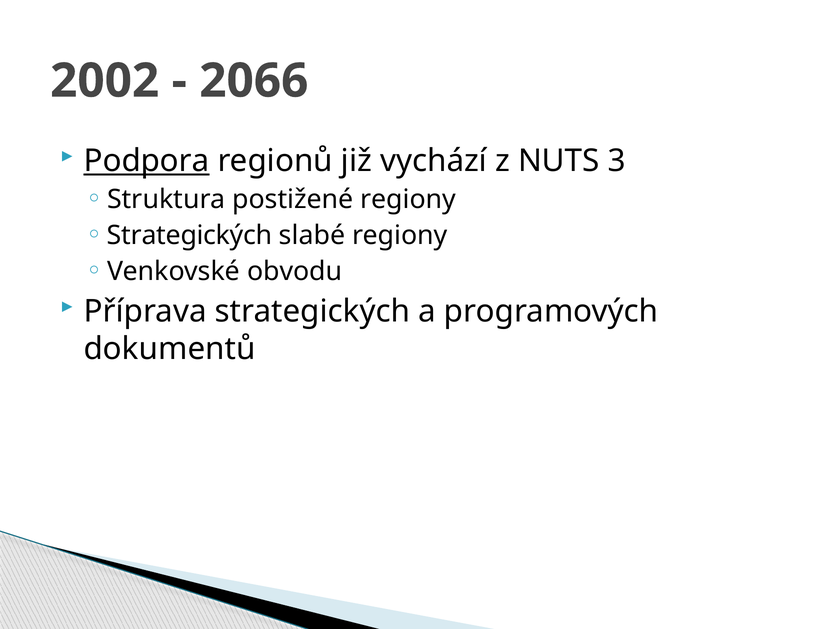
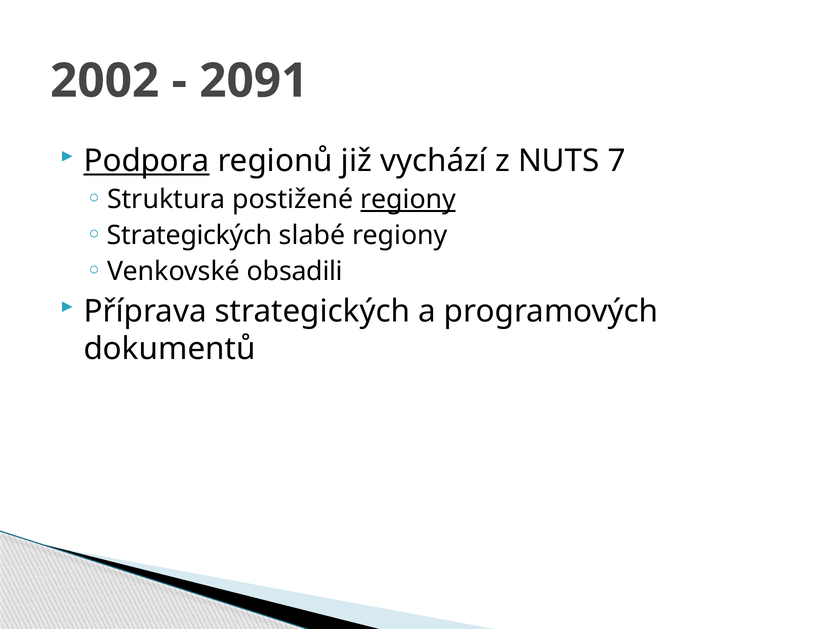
2066: 2066 -> 2091
3: 3 -> 7
regiony at (408, 199) underline: none -> present
obvodu: obvodu -> obsadili
